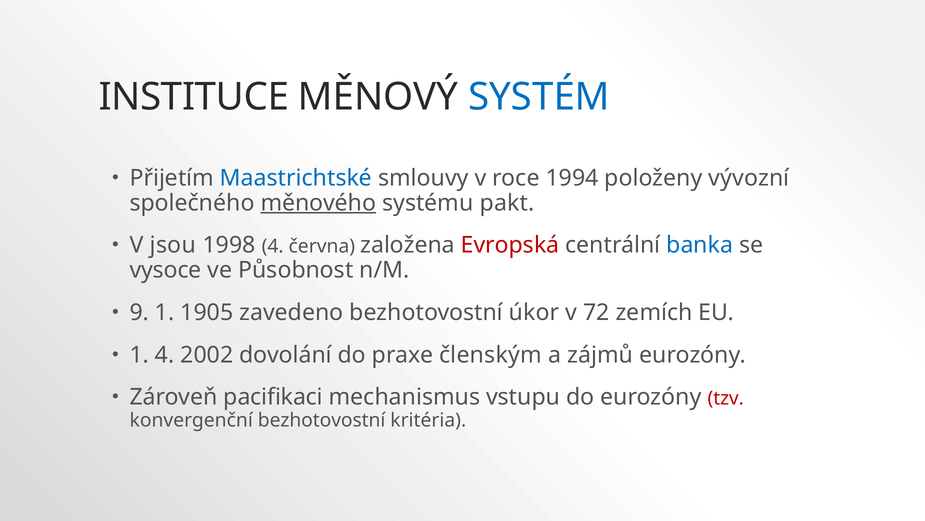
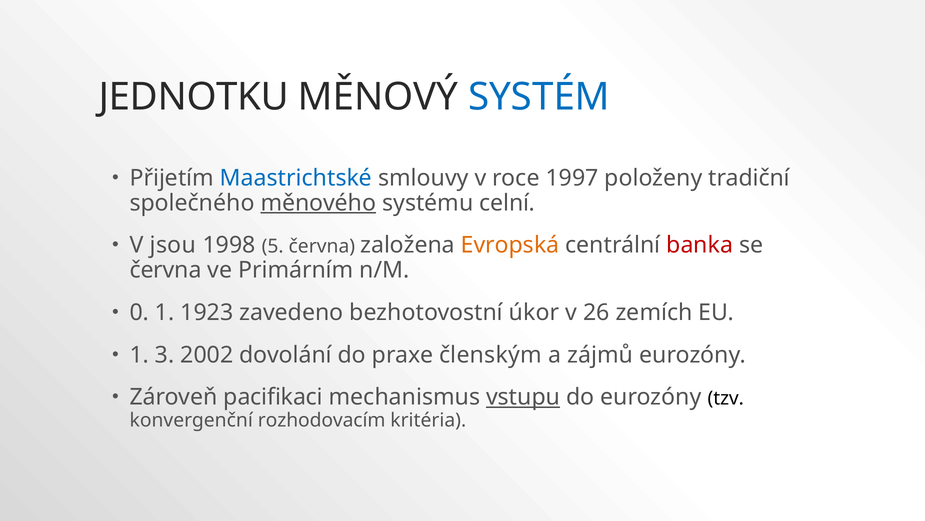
INSTITUCE: INSTITUCE -> JEDNOTKU
1994: 1994 -> 1997
vývozní: vývozní -> tradiční
pakt: pakt -> celní
1998 4: 4 -> 5
Evropská colour: red -> orange
banka colour: blue -> red
vysoce at (166, 270): vysoce -> června
Působnost: Působnost -> Primárním
9: 9 -> 0
1905: 1905 -> 1923
72: 72 -> 26
1 4: 4 -> 3
vstupu underline: none -> present
tzv colour: red -> black
konvergenční bezhotovostní: bezhotovostní -> rozhodovacím
